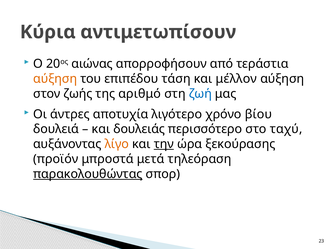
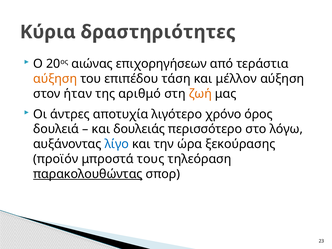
αντιμετωπίσουν: αντιμετωπίσουν -> δραστηριότητες
απορροφήσουν: απορροφήσουν -> επιχορηγήσεων
ζωής: ζωής -> ήταν
ζωή colour: blue -> orange
βίου: βίου -> όρος
ταχύ: ταχύ -> λόγω
λίγο colour: orange -> blue
την underline: present -> none
μετά: μετά -> τους
